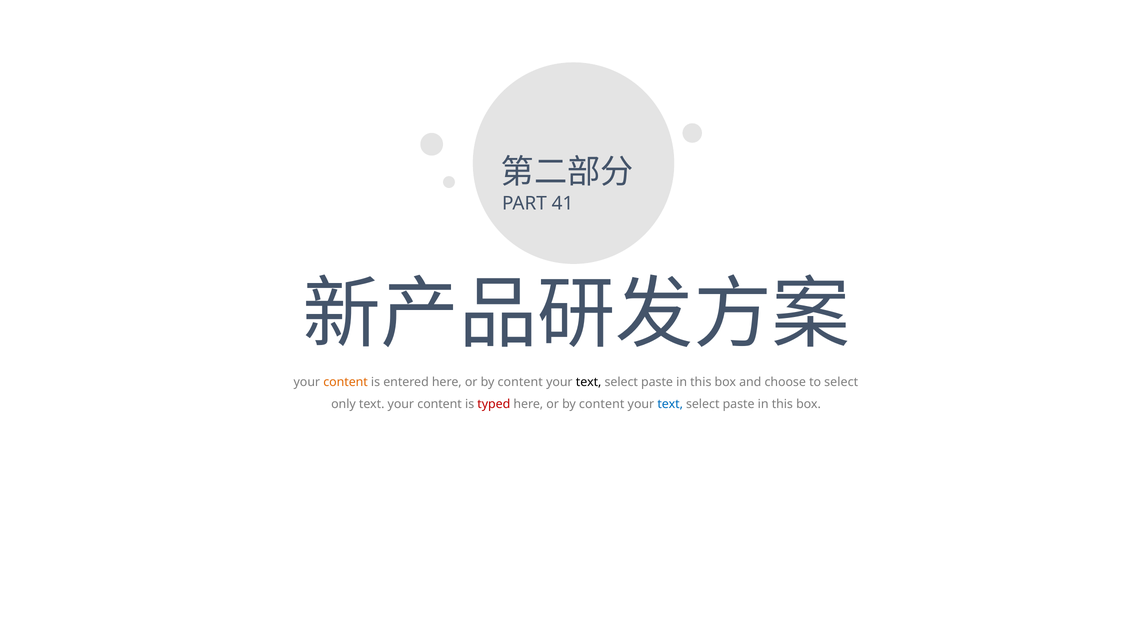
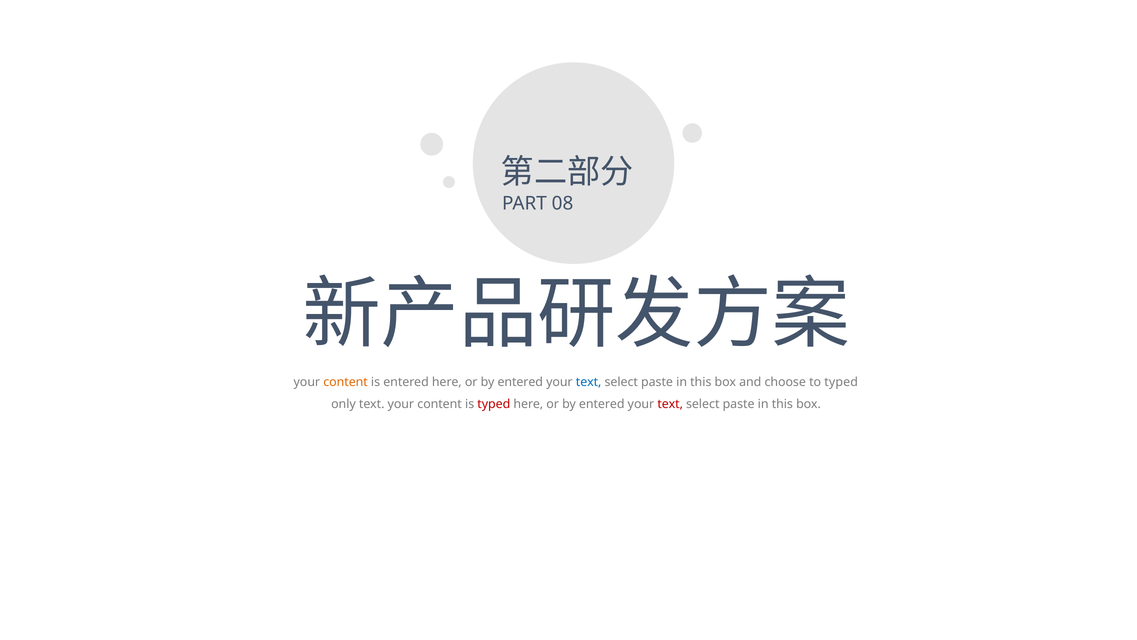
41: 41 -> 08
content at (520, 382): content -> entered
text at (589, 382) colour: black -> blue
to select: select -> typed
content at (602, 404): content -> entered
text at (670, 404) colour: blue -> red
